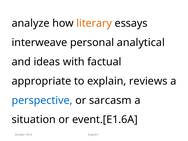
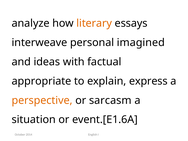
analytical: analytical -> imagined
reviews: reviews -> express
perspective colour: blue -> orange
